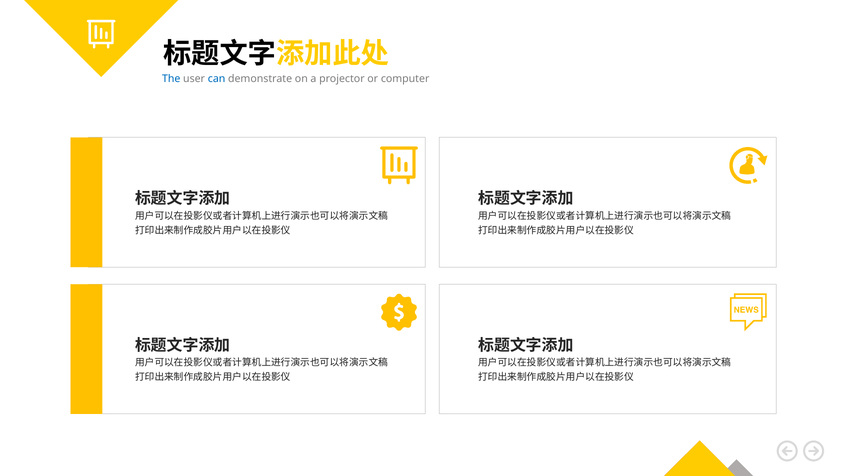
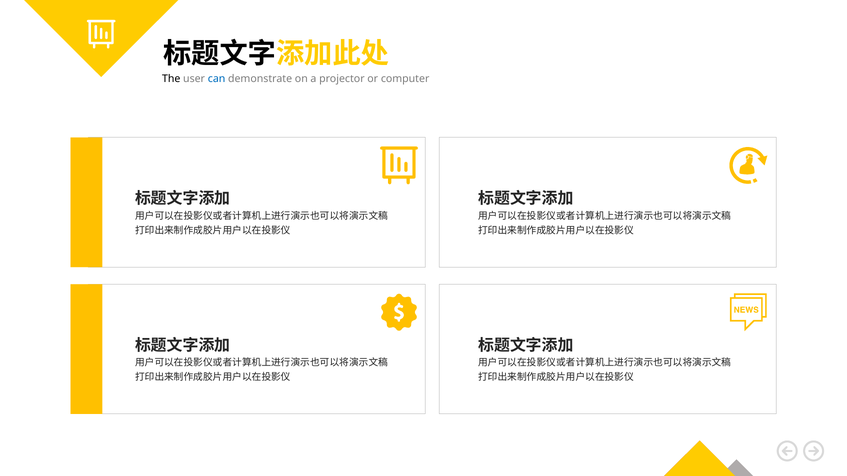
The colour: blue -> black
